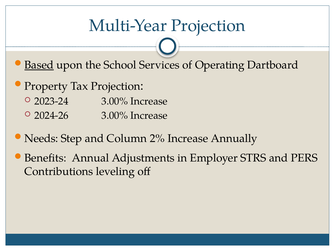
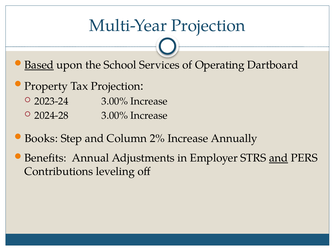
2024-26: 2024-26 -> 2024-28
Needs: Needs -> Books
and at (279, 158) underline: none -> present
